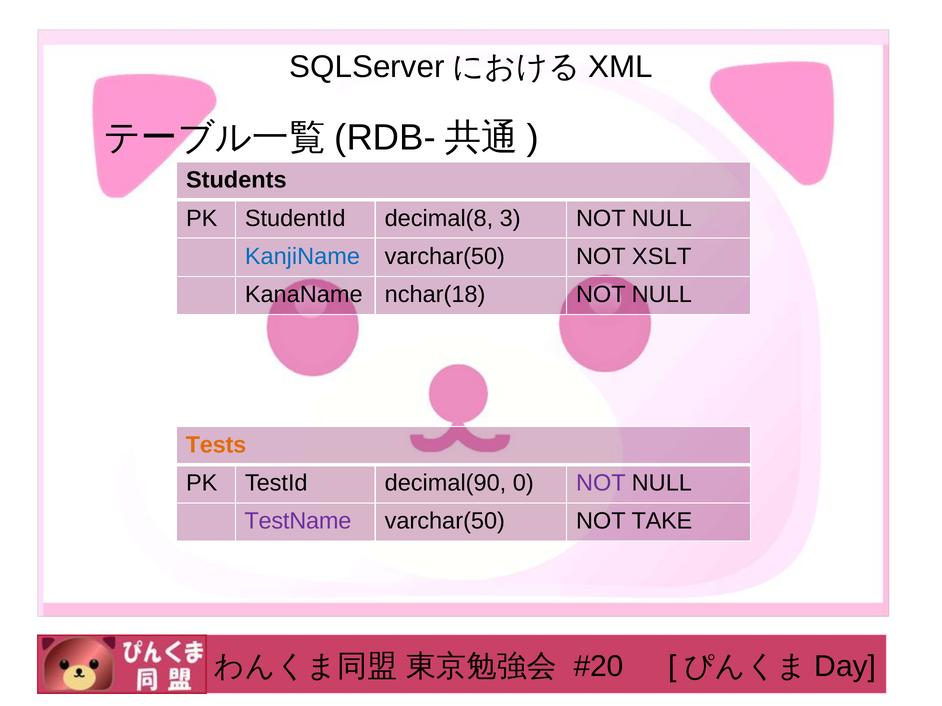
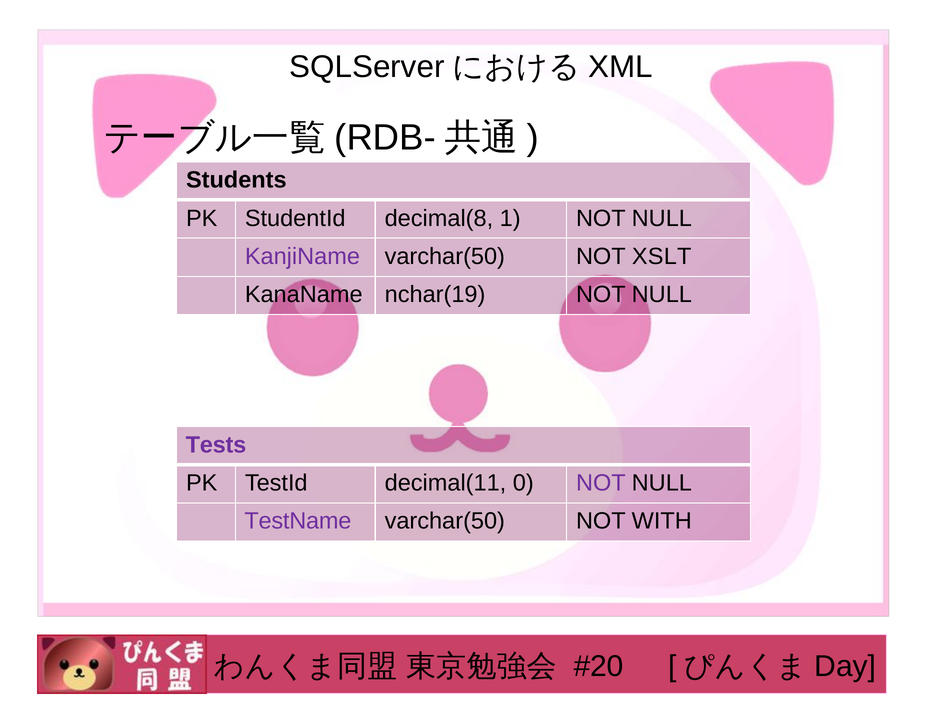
3: 3 -> 1
KanjiName colour: blue -> purple
nchar(18: nchar(18 -> nchar(19
Tests colour: orange -> purple
decimal(90: decimal(90 -> decimal(11
TAKE: TAKE -> WITH
